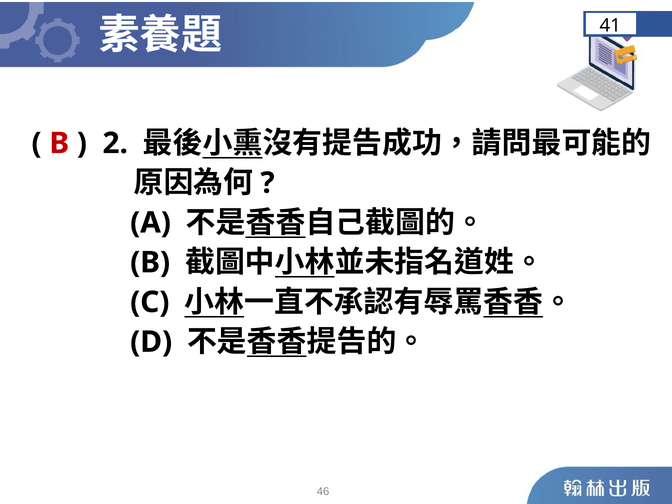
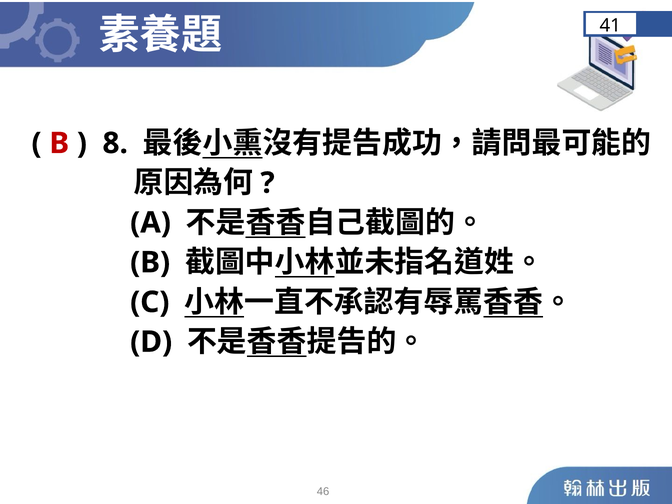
2: 2 -> 8
